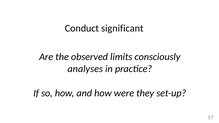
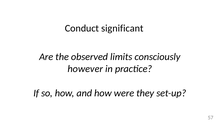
analyses: analyses -> however
